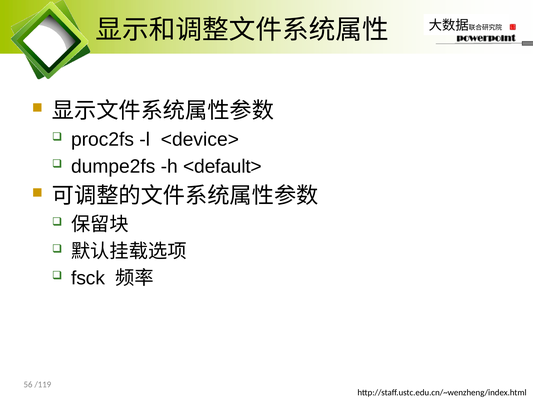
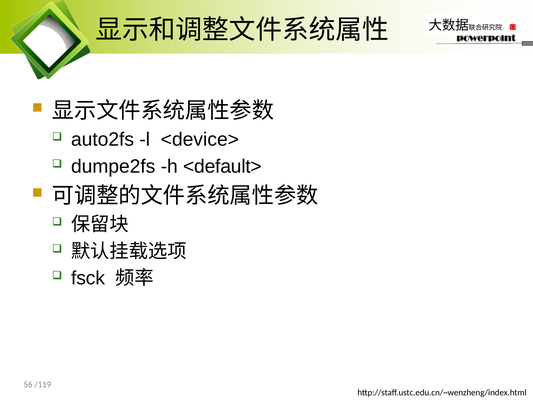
proc2fs: proc2fs -> auto2fs
